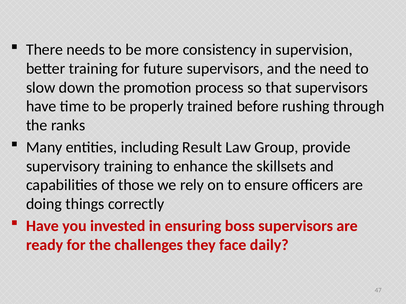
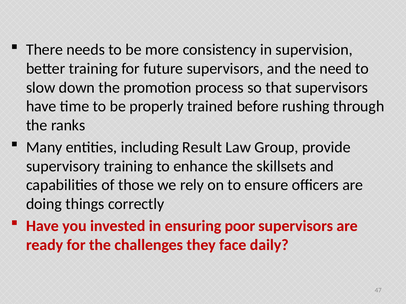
boss: boss -> poor
